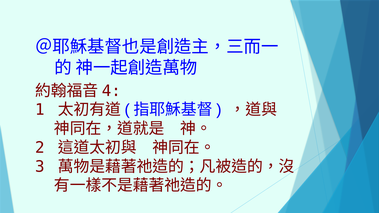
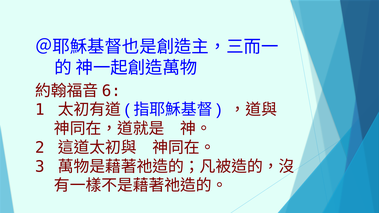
4: 4 -> 6
